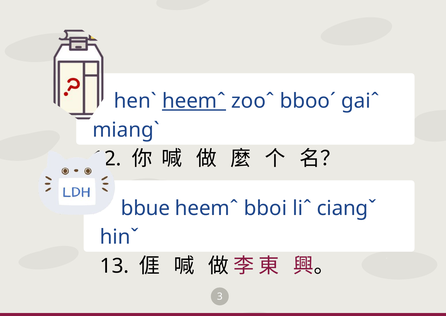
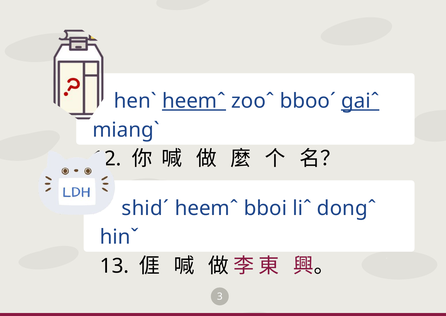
gaiˆ underline: none -> present
bbue: bbue -> shidˊ
ciangˇ: ciangˇ -> dongˆ
